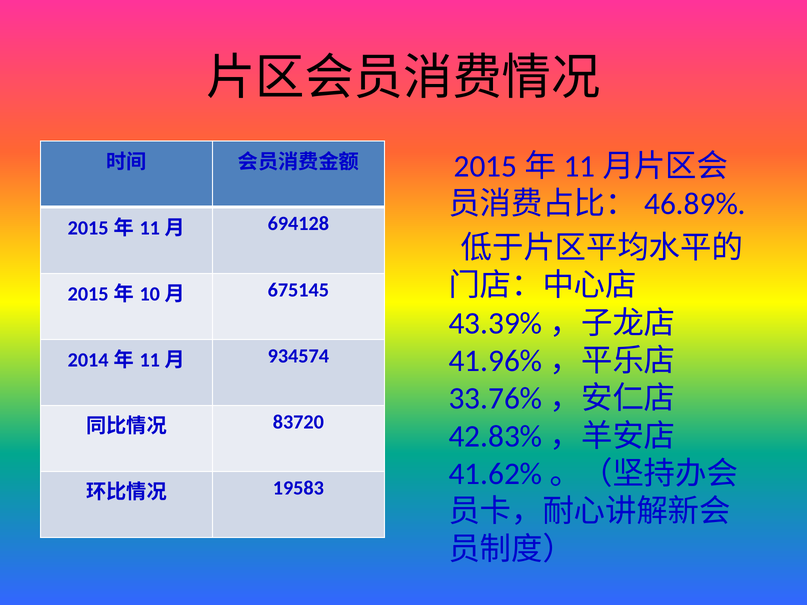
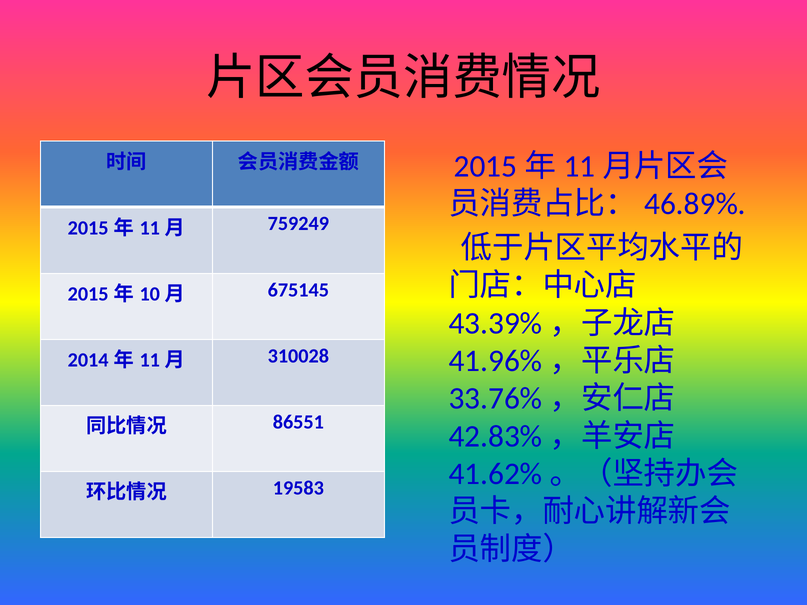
694128: 694128 -> 759249
934574: 934574 -> 310028
83720: 83720 -> 86551
